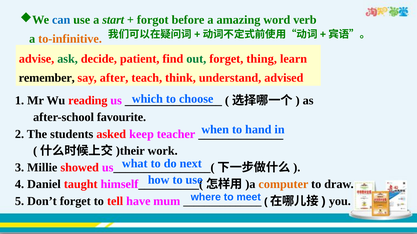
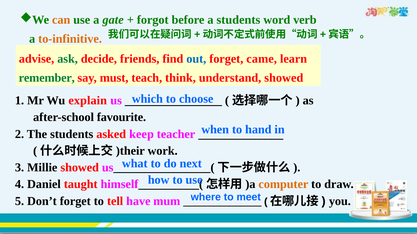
can colour: blue -> orange
start: start -> gate
a amazing: amazing -> students
patient: patient -> friends
out colour: green -> blue
thing: thing -> came
remember colour: black -> green
after: after -> must
understand advised: advised -> showed
reading: reading -> explain
